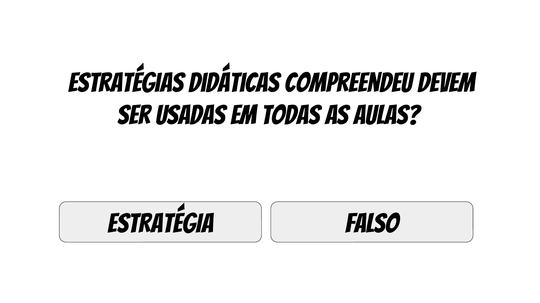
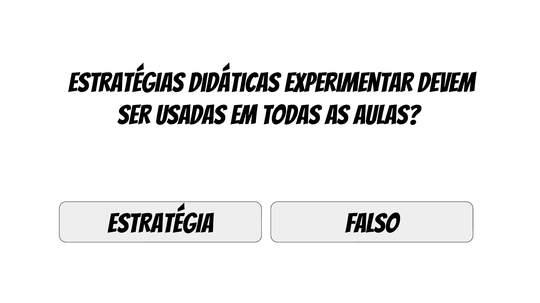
compreendeu: compreendeu -> experimentar
